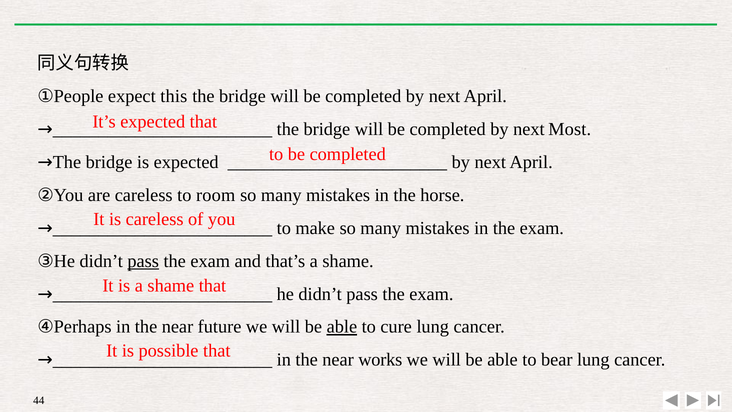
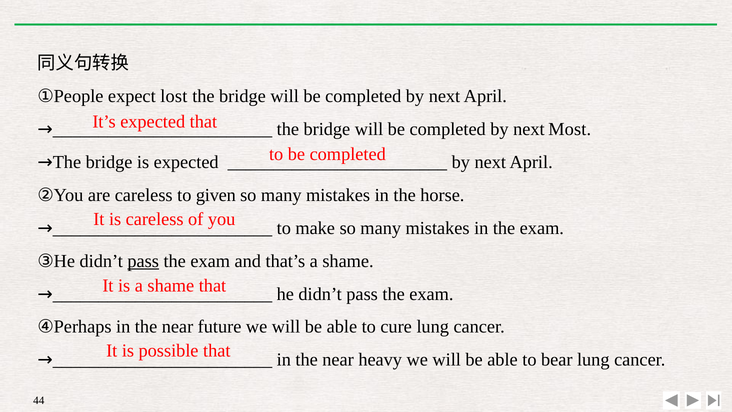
this: this -> lost
room: room -> given
able at (342, 327) underline: present -> none
works: works -> heavy
